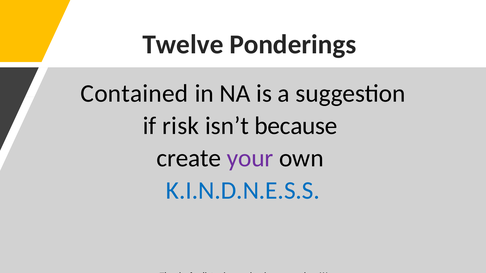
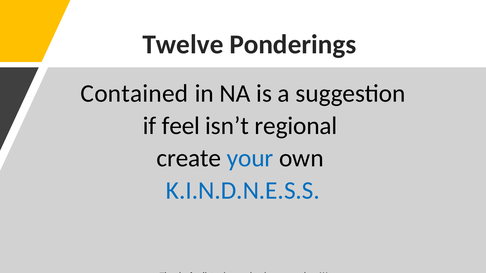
risk: risk -> feel
because: because -> regional
your colour: purple -> blue
